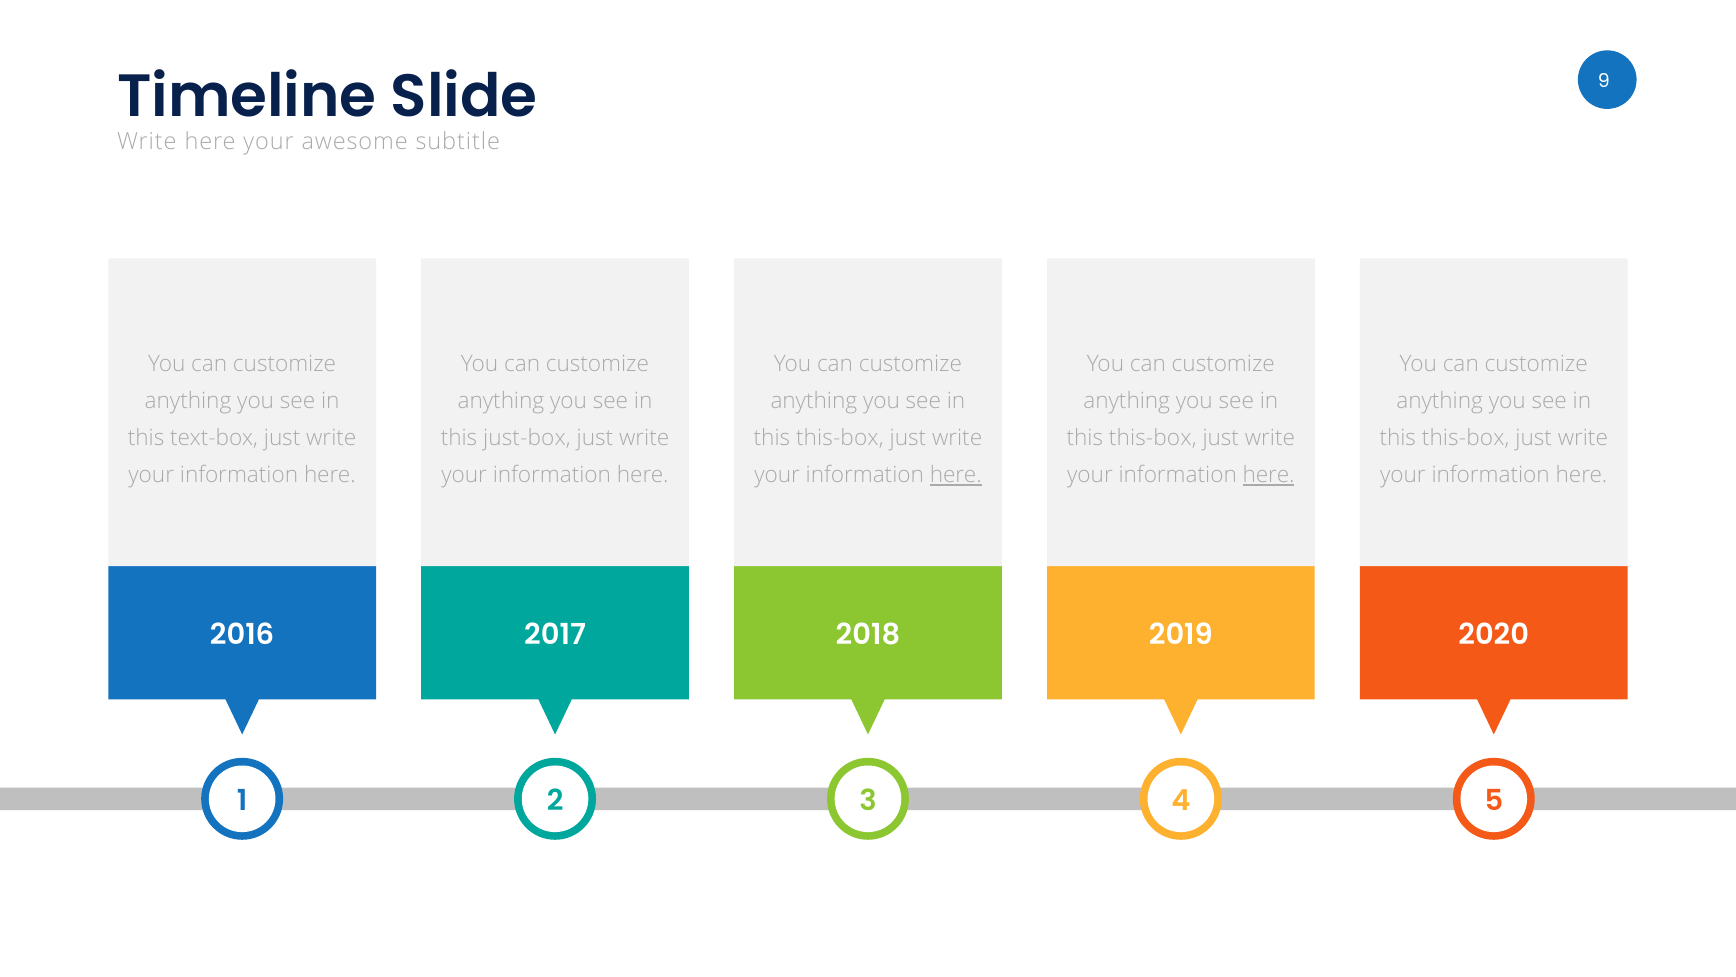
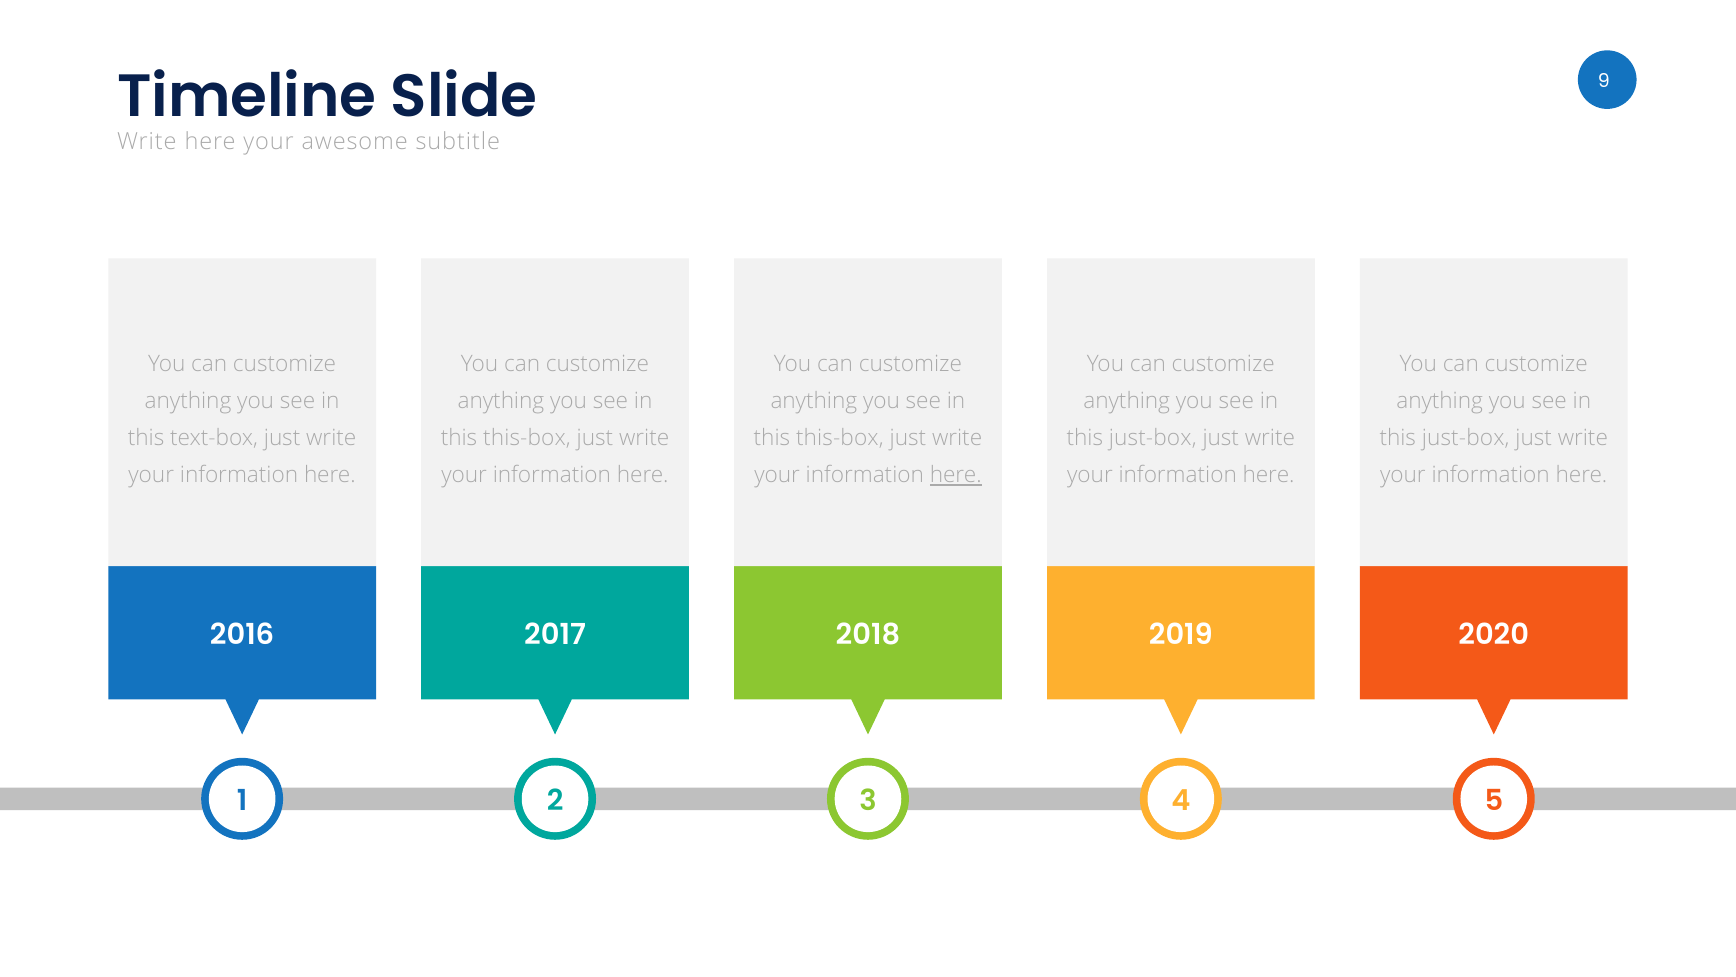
just-box at (527, 438): just-box -> this-box
this-box at (1153, 438): this-box -> just-box
this-box at (1466, 438): this-box -> just-box
here at (1269, 475) underline: present -> none
